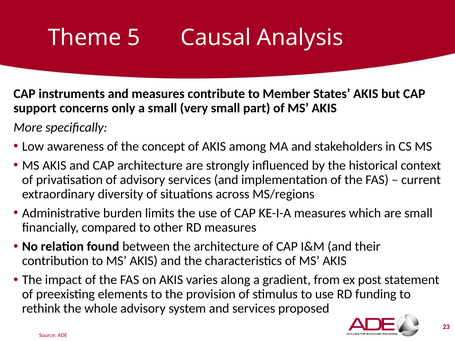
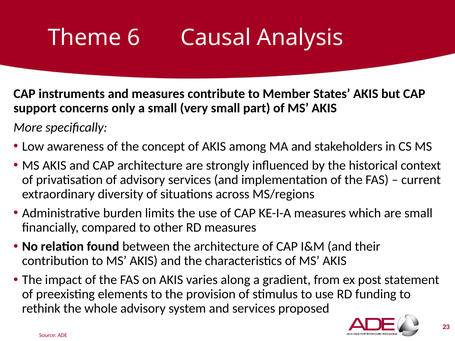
5: 5 -> 6
